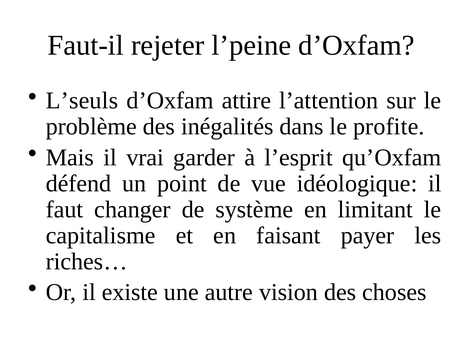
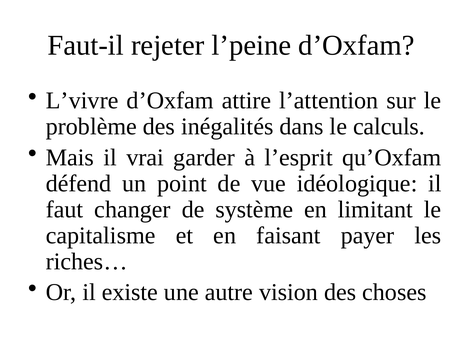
L’seuls: L’seuls -> L’vivre
profite: profite -> calculs
